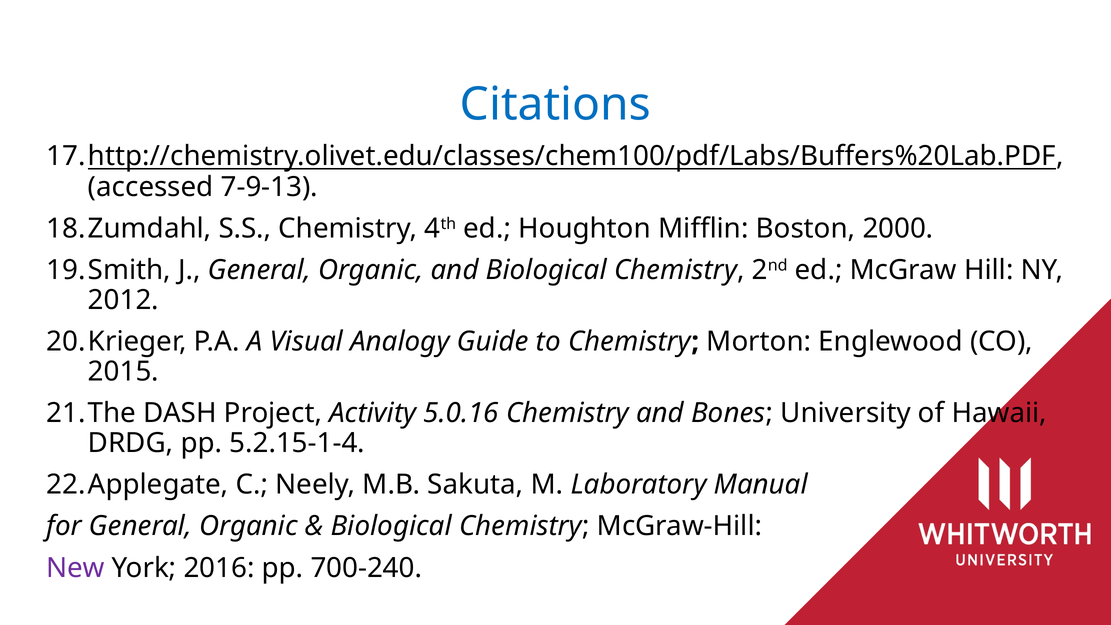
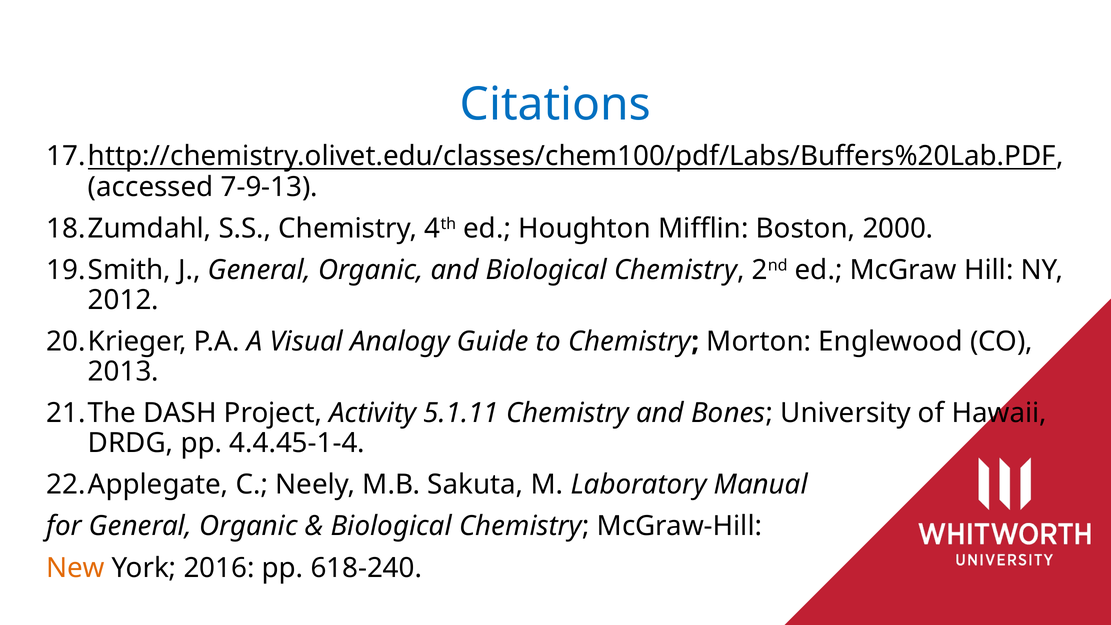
2015: 2015 -> 2013
5.0.16: 5.0.16 -> 5.1.11
5.2.15-1-4: 5.2.15-1-4 -> 4.4.45-1-4
New colour: purple -> orange
700-240: 700-240 -> 618-240
